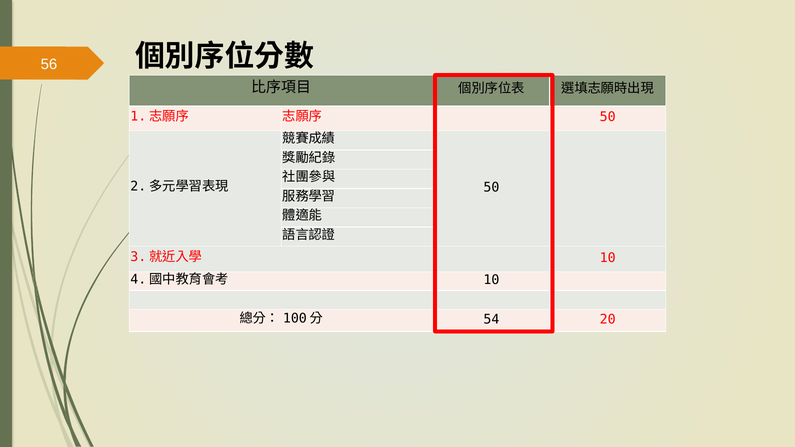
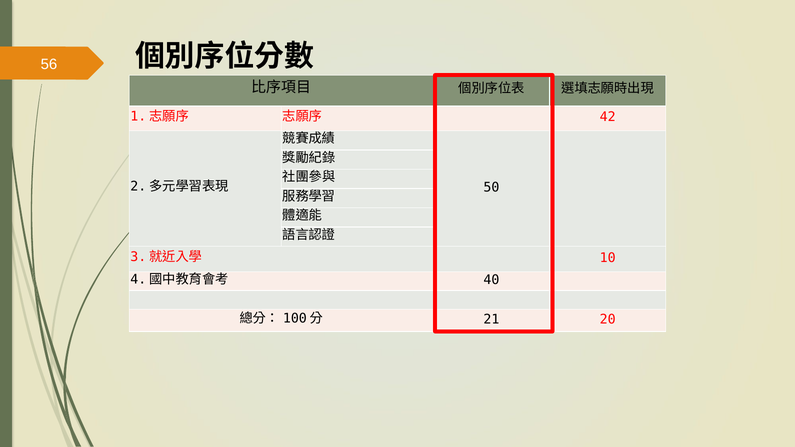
50 at (608, 117): 50 -> 42
10 at (491, 280): 10 -> 40
54: 54 -> 21
